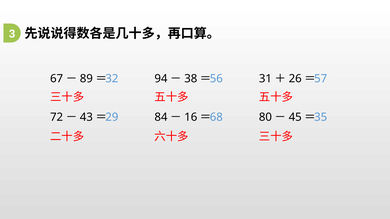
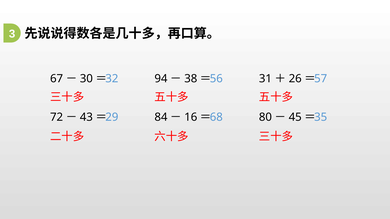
89: 89 -> 30
